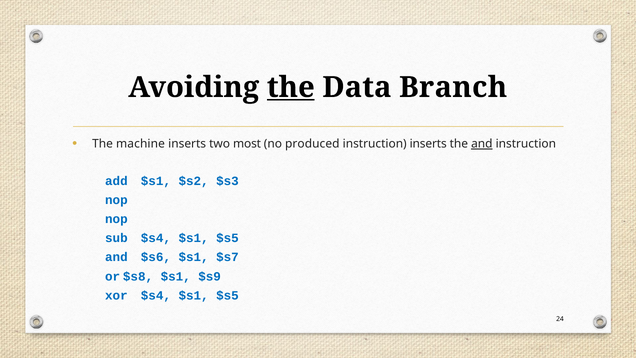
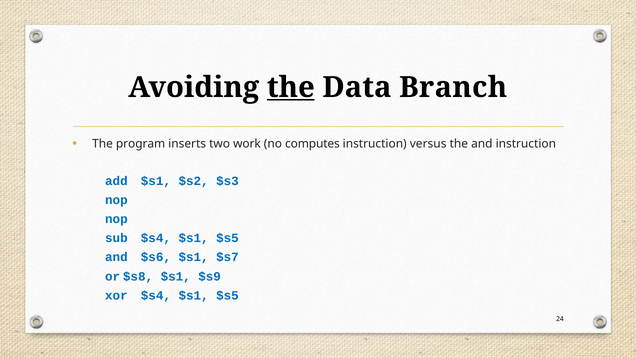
machine: machine -> program
most: most -> work
produced: produced -> computes
instruction inserts: inserts -> versus
and at (482, 144) underline: present -> none
